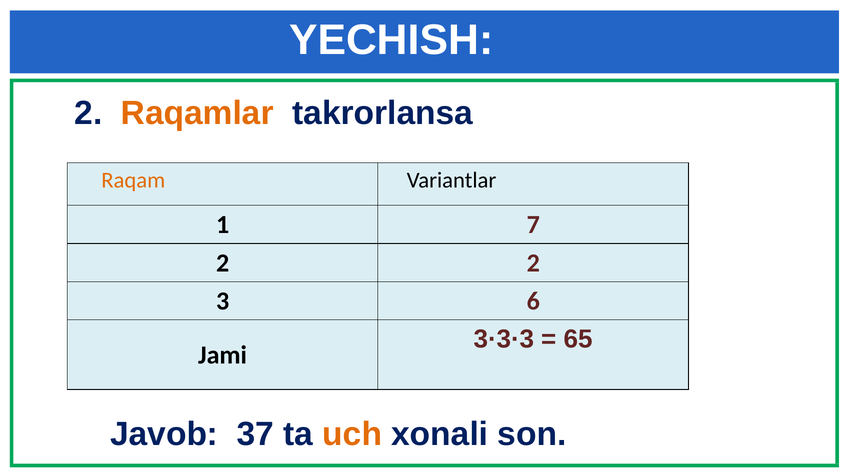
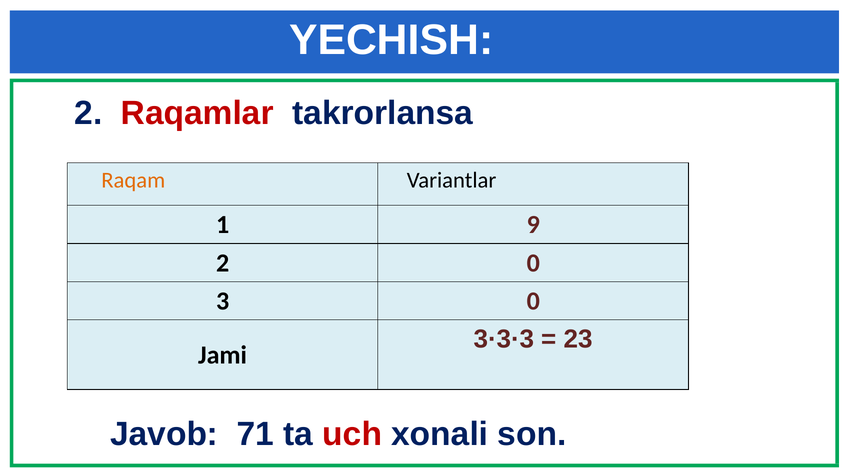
Raqamlar colour: orange -> red
7: 7 -> 9
2 2: 2 -> 0
3 6: 6 -> 0
65: 65 -> 23
37: 37 -> 71
uch colour: orange -> red
